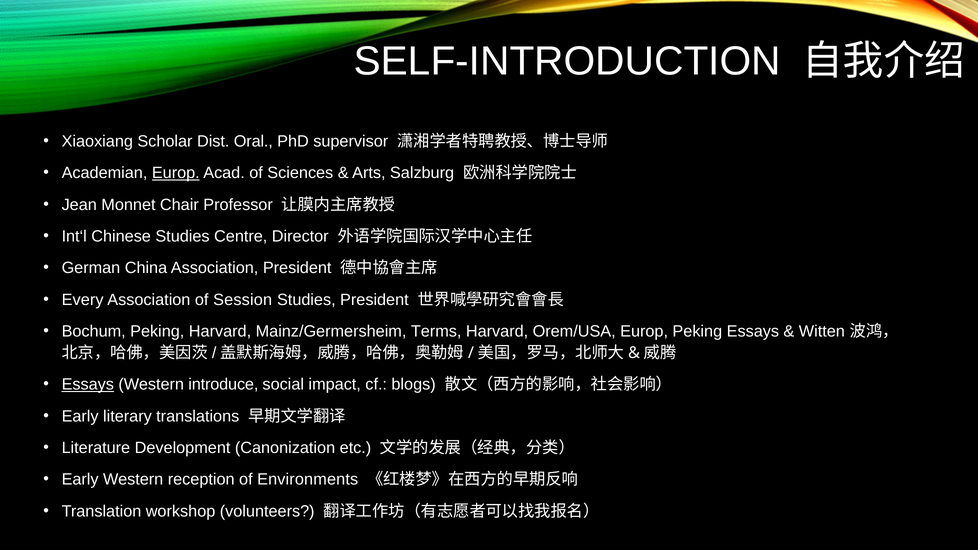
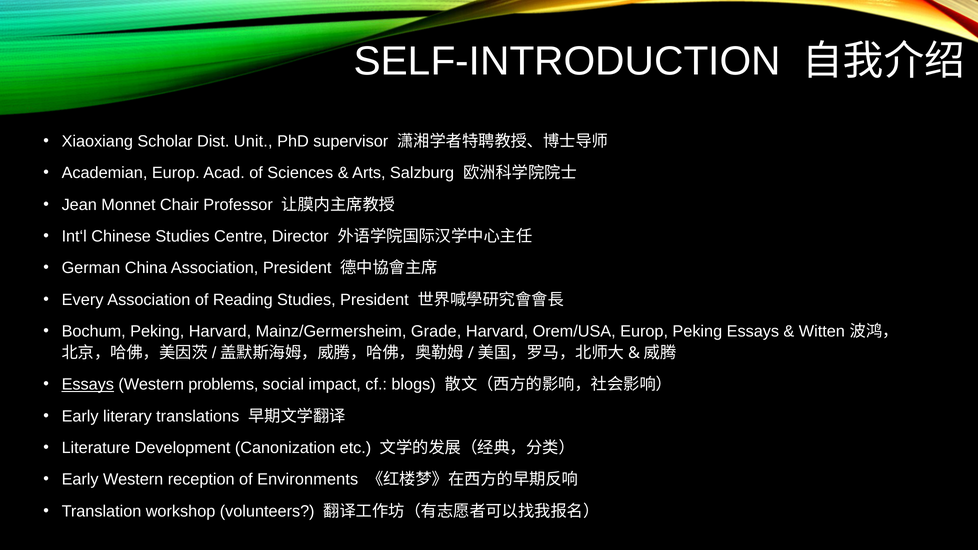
Oral: Oral -> Unit
Europ at (176, 173) underline: present -> none
Session: Session -> Reading
Terms: Terms -> Grade
introduce: introduce -> problems
